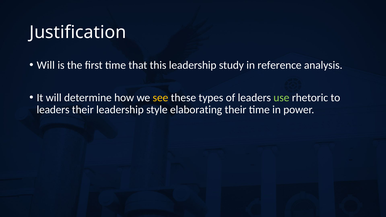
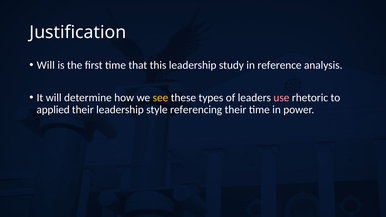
use colour: light green -> pink
leaders at (53, 110): leaders -> applied
elaborating: elaborating -> referencing
